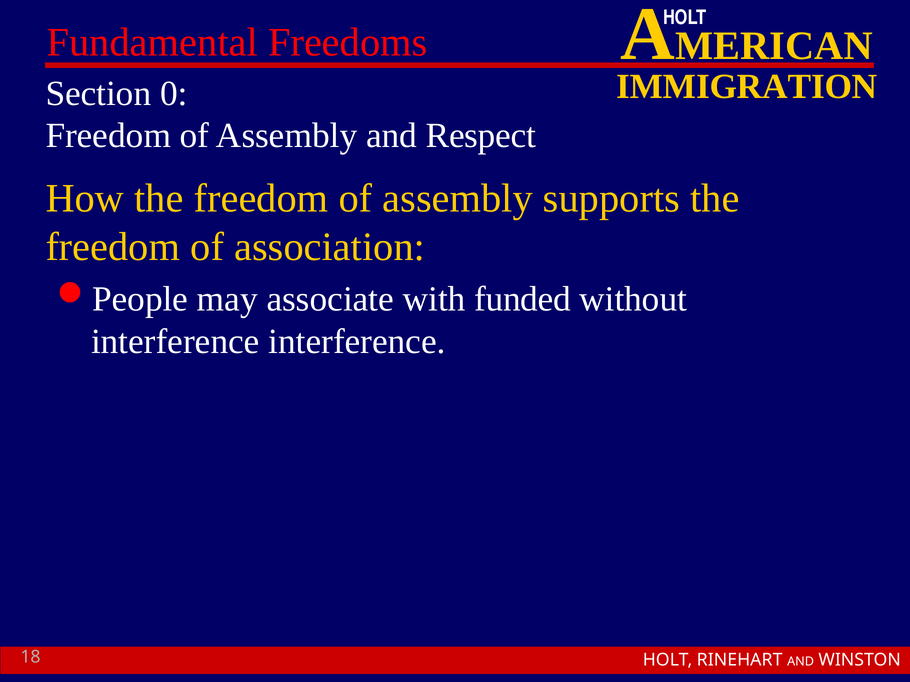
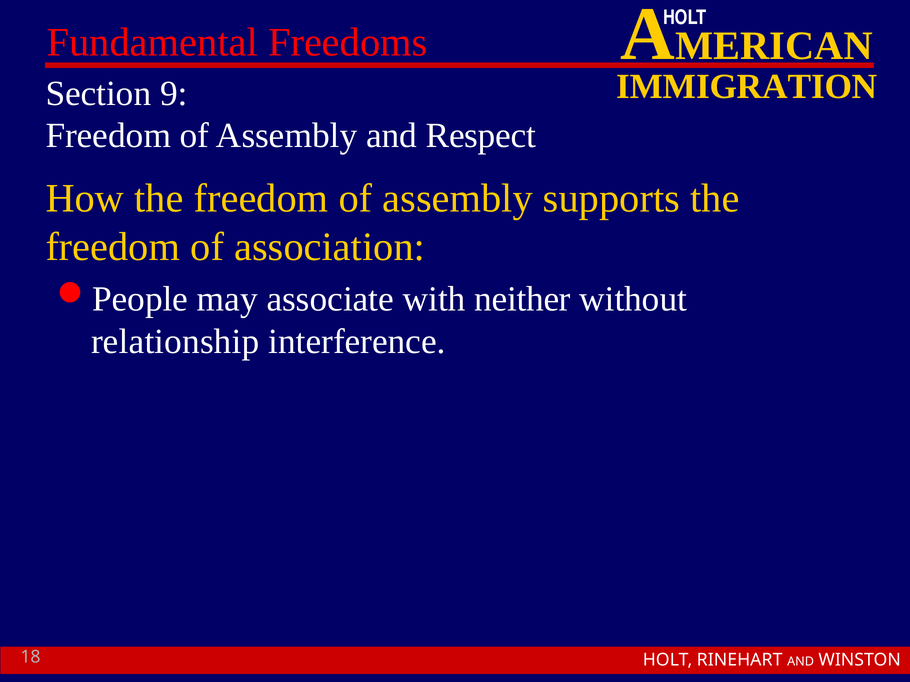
0: 0 -> 9
funded: funded -> neither
interference at (175, 342): interference -> relationship
